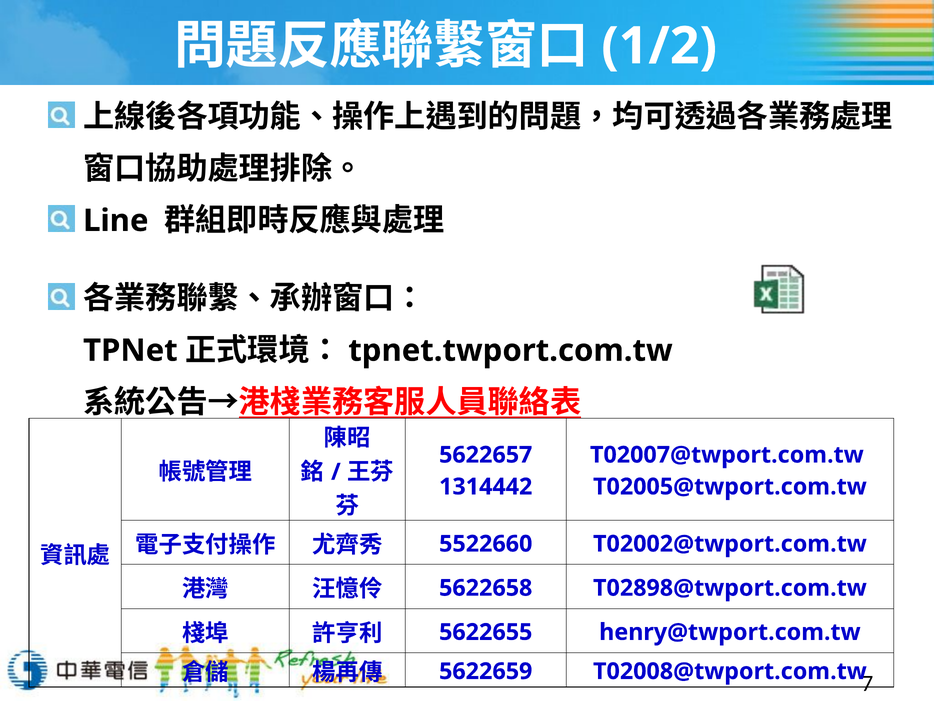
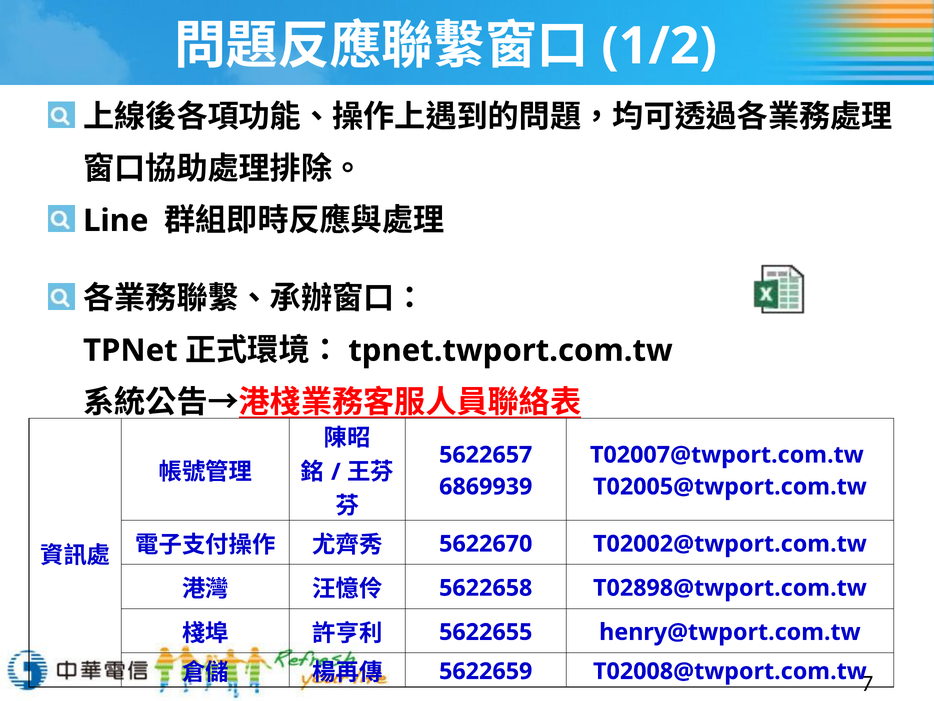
1314442: 1314442 -> 6869939
5522660: 5522660 -> 5622670
